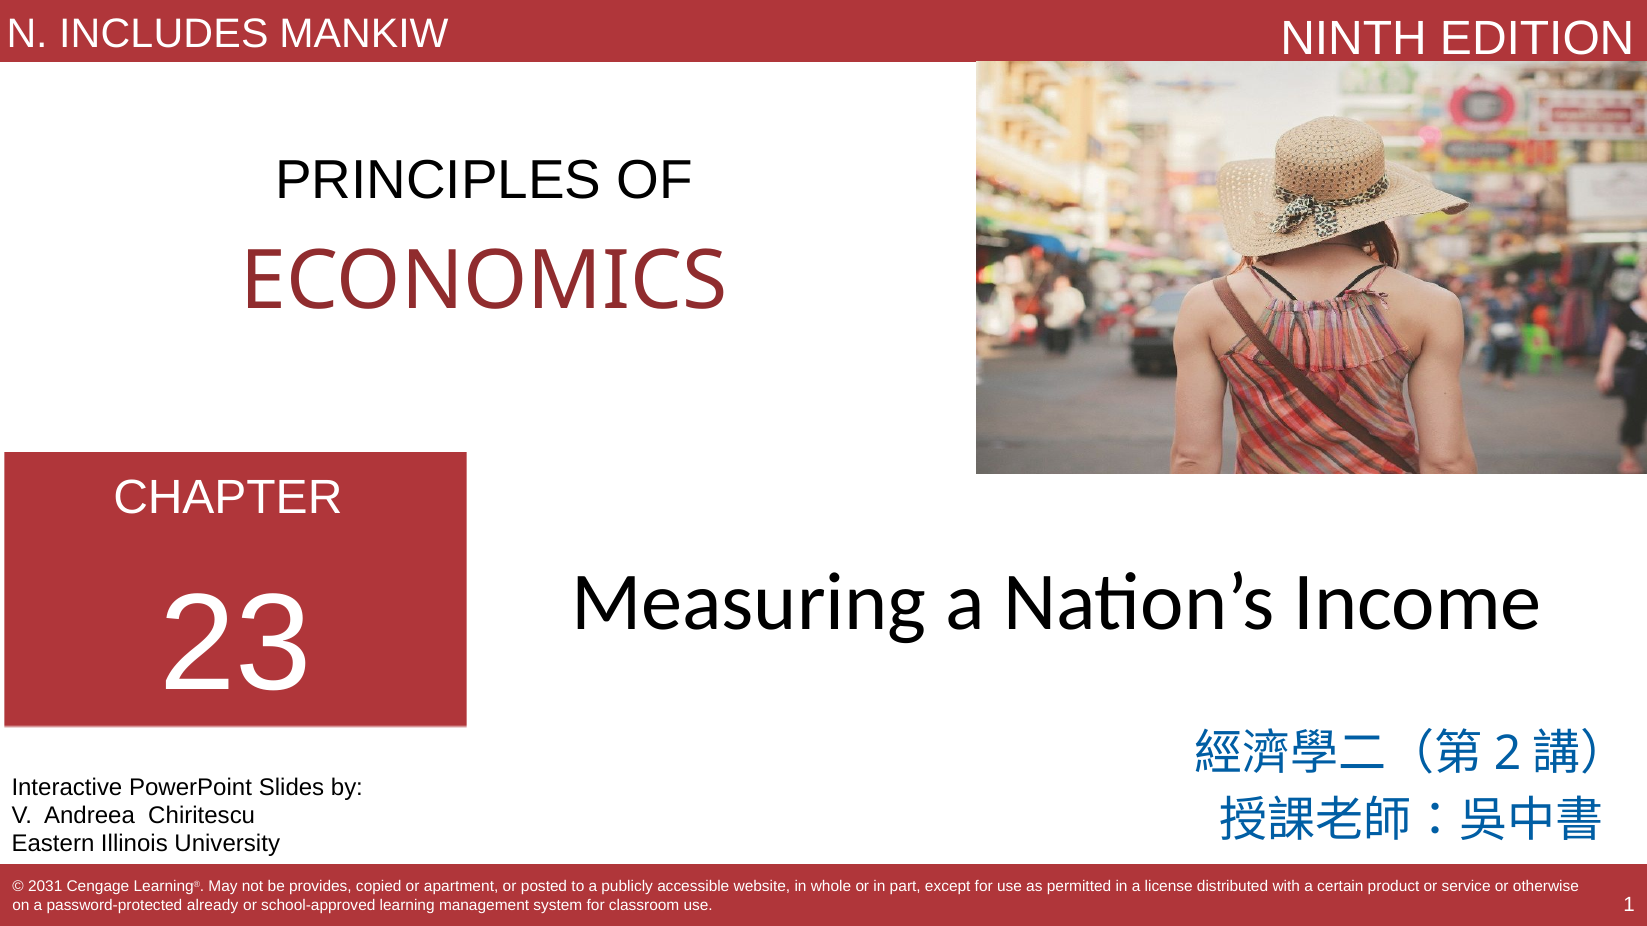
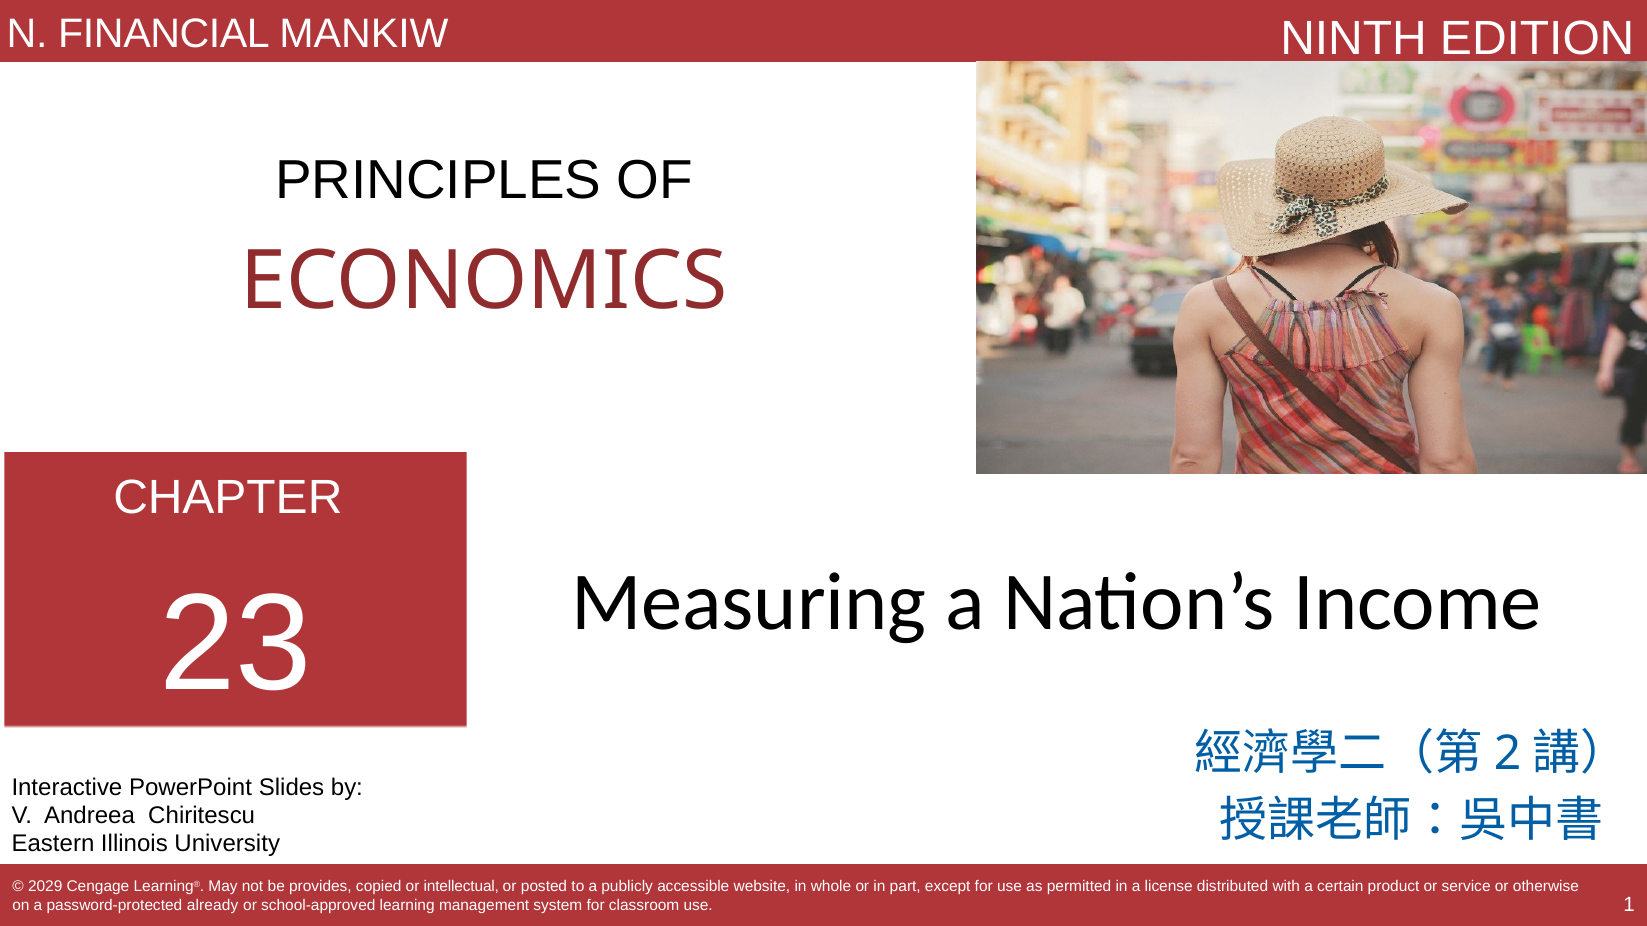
INCLUDES: INCLUDES -> FINANCIAL
2031: 2031 -> 2029
apartment: apartment -> intellectual
